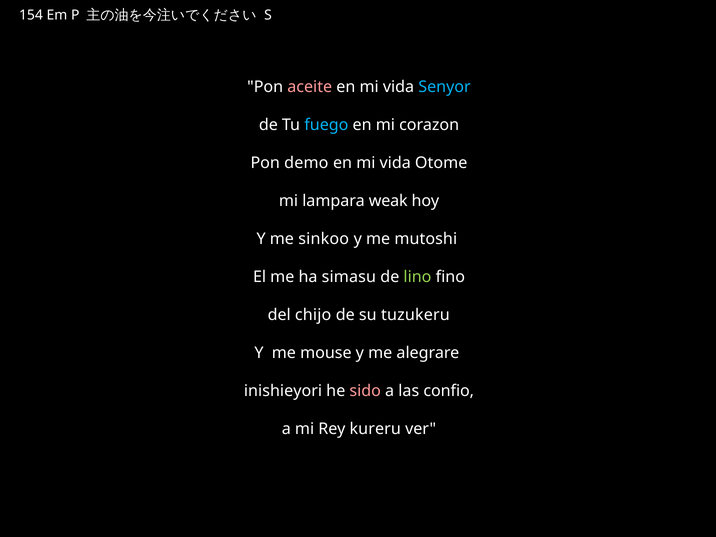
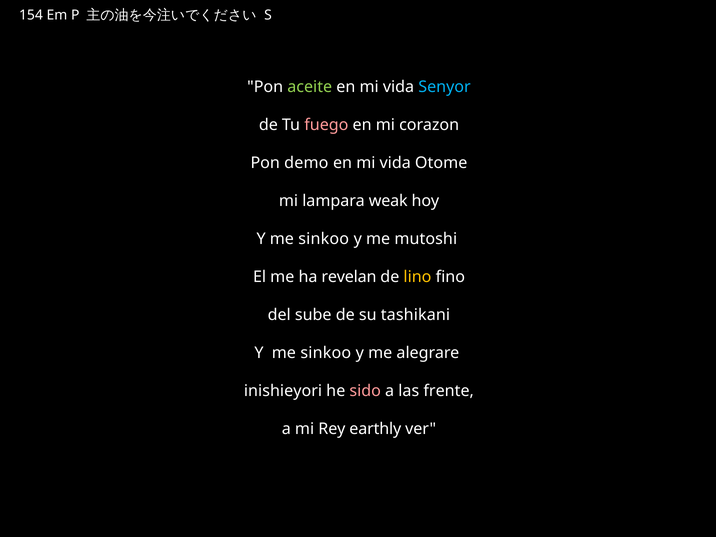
aceite colour: pink -> light green
fuego colour: light blue -> pink
simasu: simasu -> revelan
lino colour: light green -> yellow
chijo: chijo -> sube
tuzukeru: tuzukeru -> tashikani
mouse at (326, 353): mouse -> sinkoo
confio: confio -> frente
kureru: kureru -> earthly
